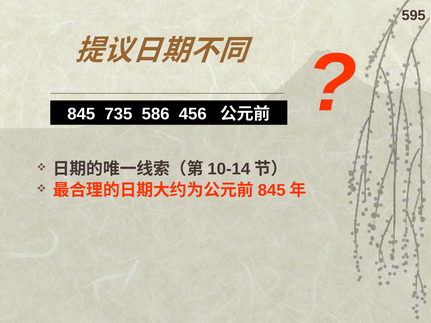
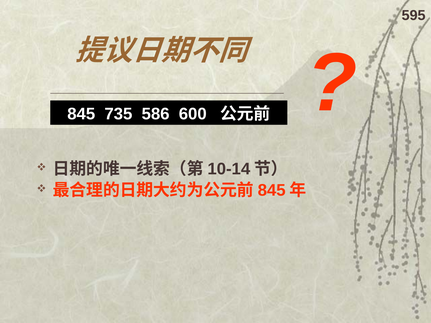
456: 456 -> 600
